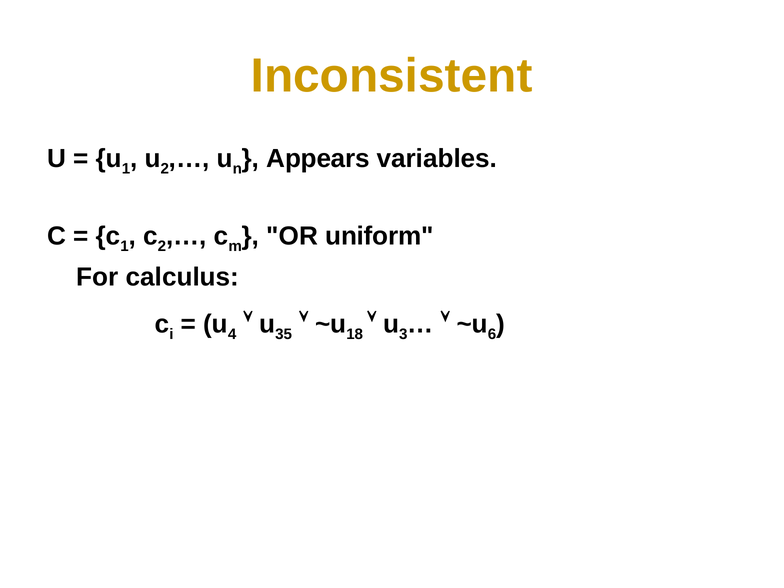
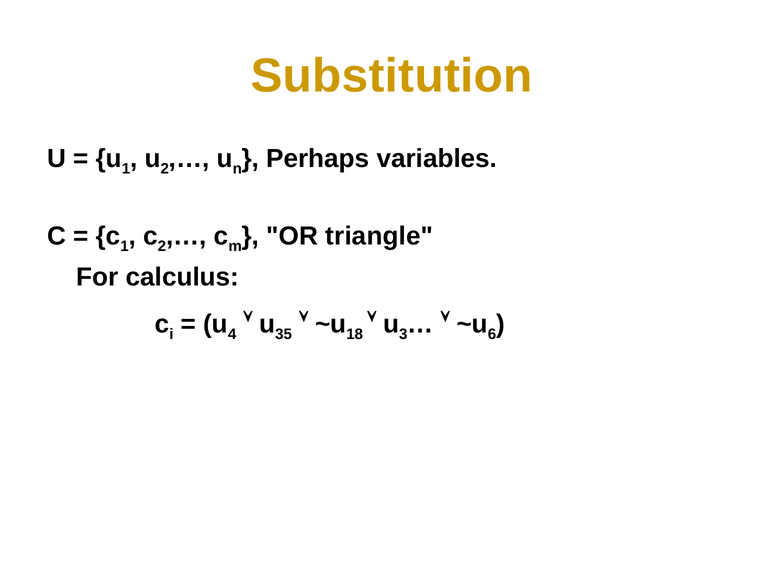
Inconsistent: Inconsistent -> Substitution
Appears: Appears -> Perhaps
uniform: uniform -> triangle
